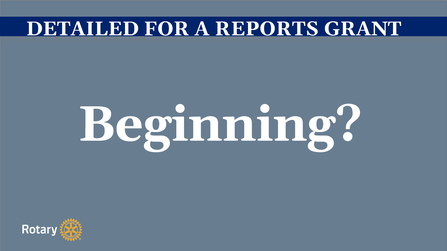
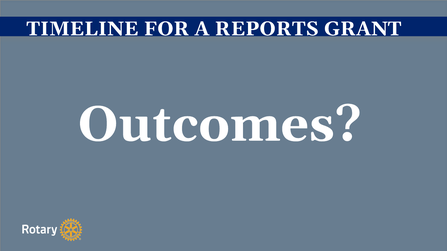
DETAILED: DETAILED -> TIMELINE
Beginning: Beginning -> Outcomes
